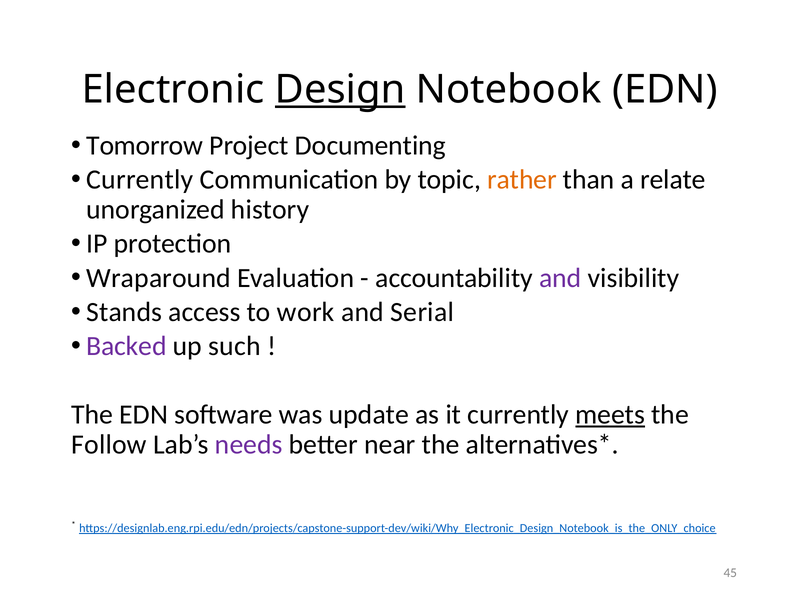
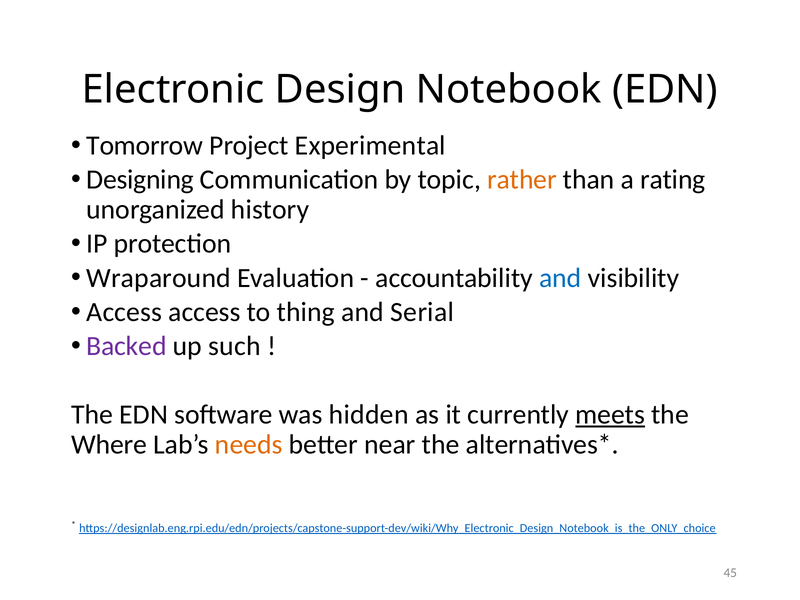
Design underline: present -> none
Documenting: Documenting -> Experimental
Currently at (140, 180): Currently -> Designing
relate: relate -> rating
and at (560, 278) colour: purple -> blue
Stands at (124, 312): Stands -> Access
work: work -> thing
update: update -> hidden
Follow: Follow -> Where
needs colour: purple -> orange
